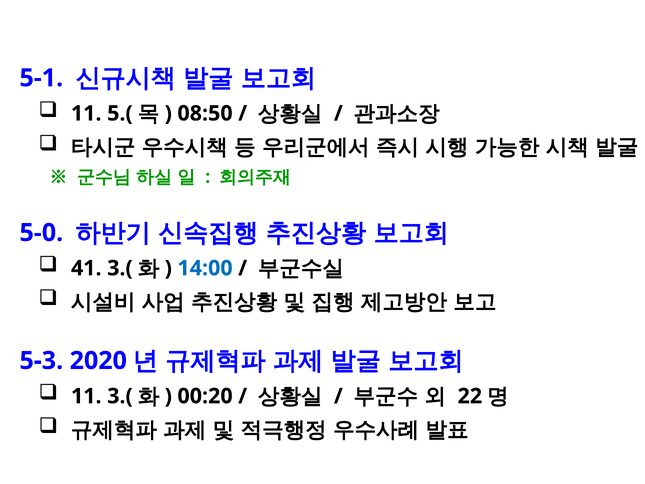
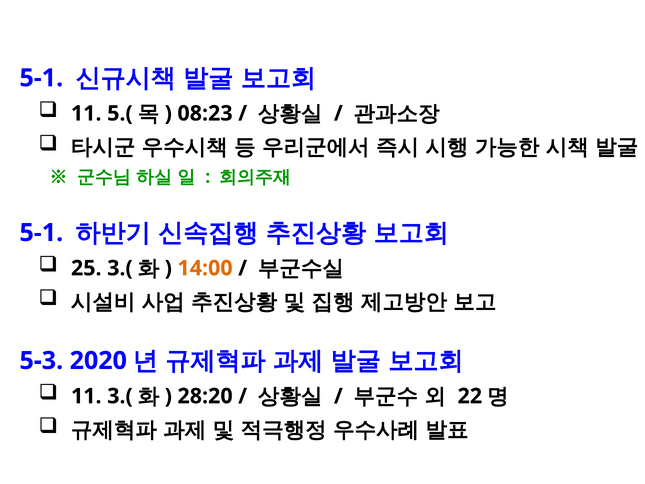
08:50: 08:50 -> 08:23
5-0 at (41, 233): 5-0 -> 5-1
41: 41 -> 25
14:00 colour: blue -> orange
00:20: 00:20 -> 28:20
